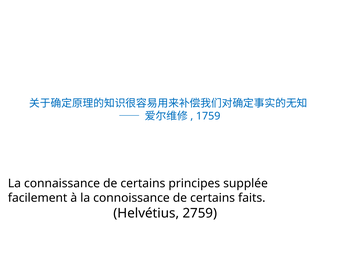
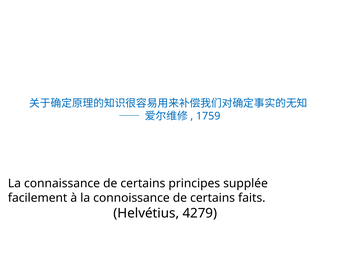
2759: 2759 -> 4279
